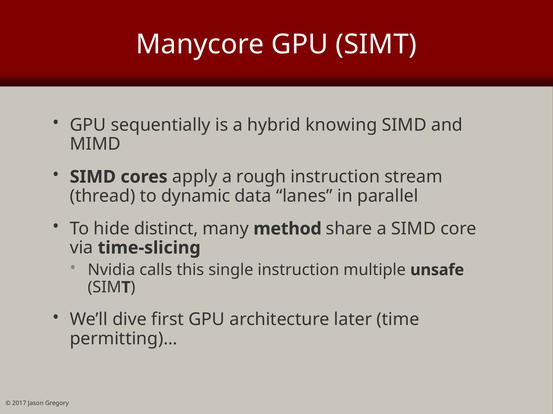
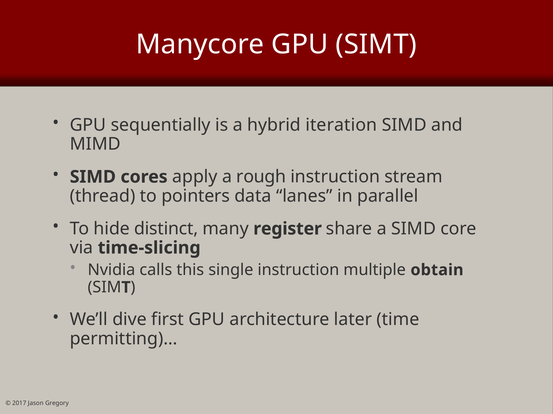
knowing: knowing -> iteration
dynamic: dynamic -> pointers
method: method -> register
unsafe: unsafe -> obtain
